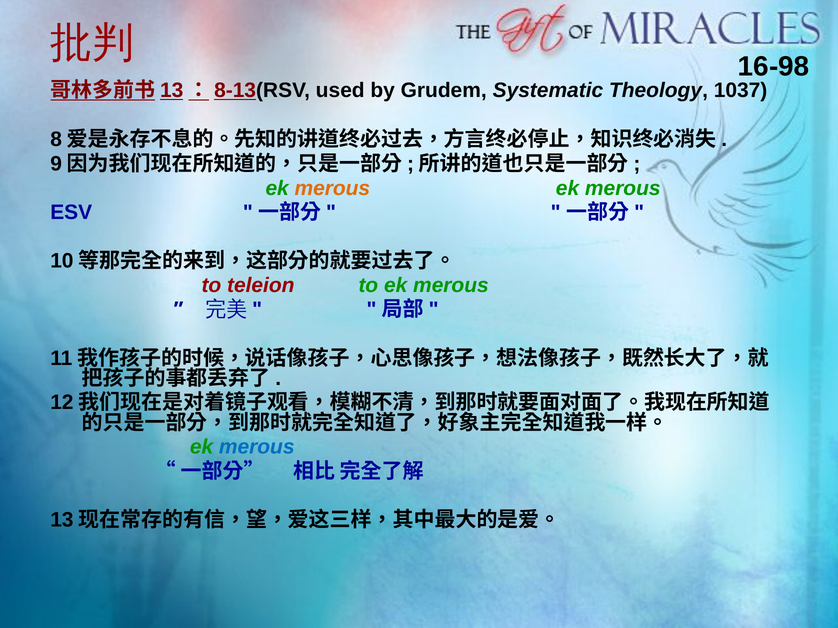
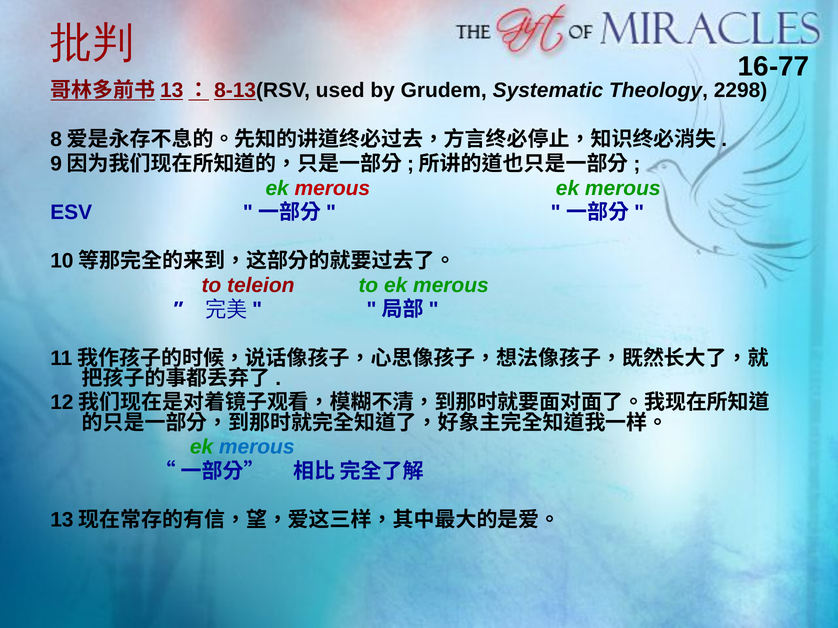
16-98: 16-98 -> 16-77
1037: 1037 -> 2298
merous at (332, 188) colour: orange -> red
